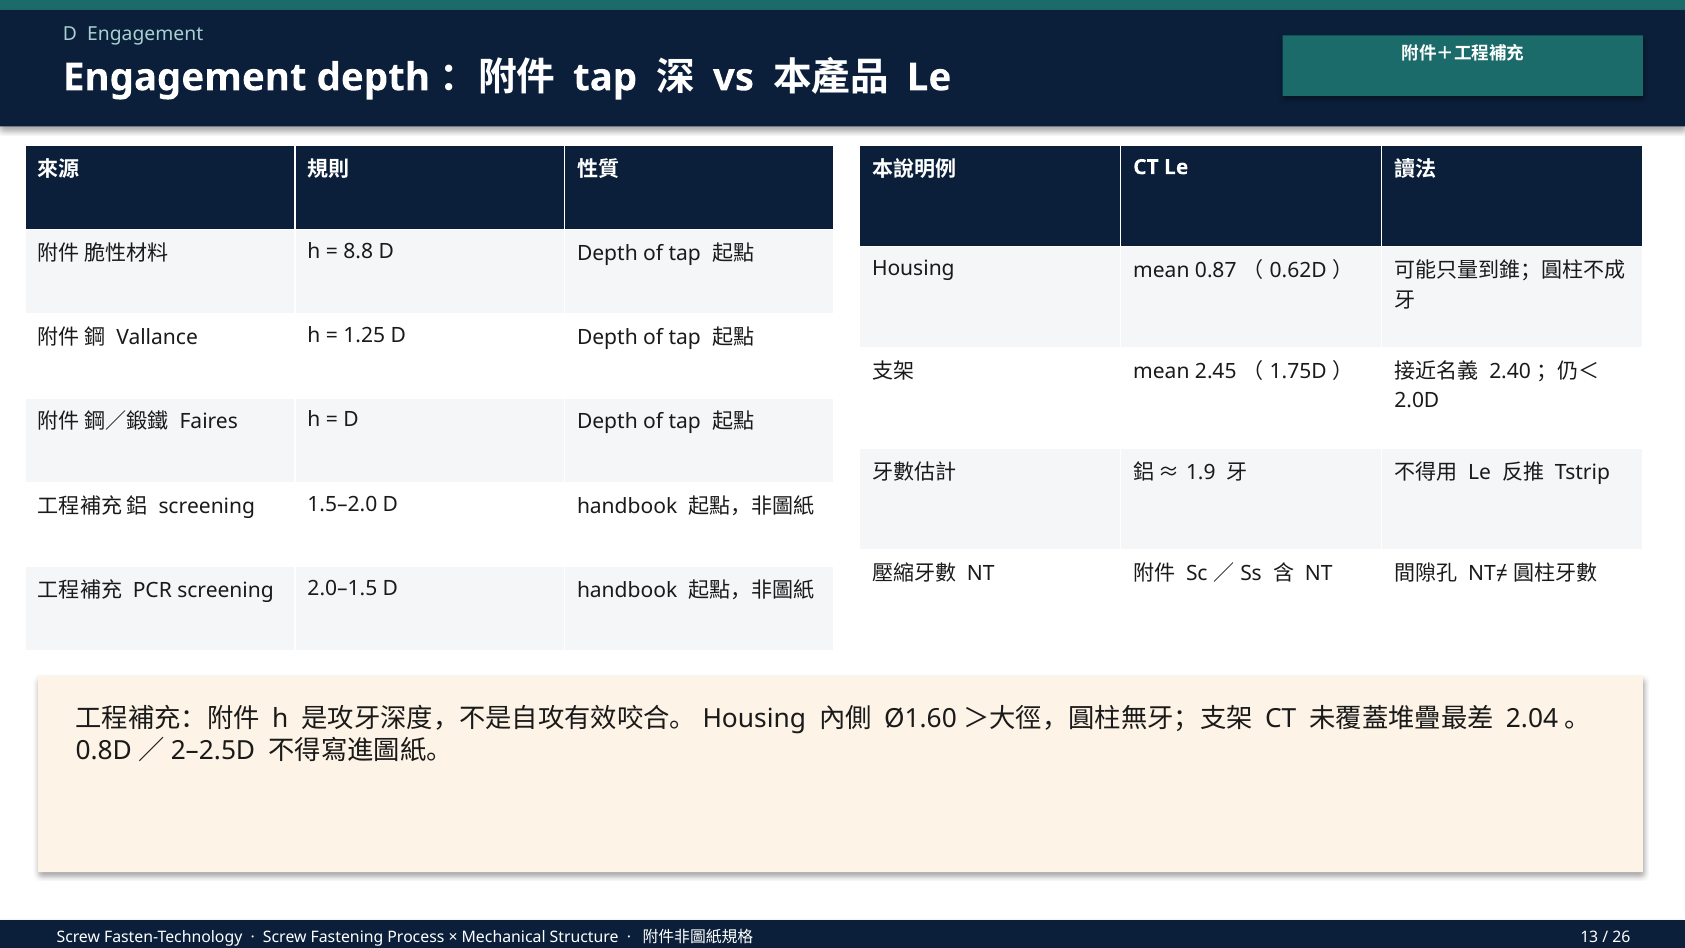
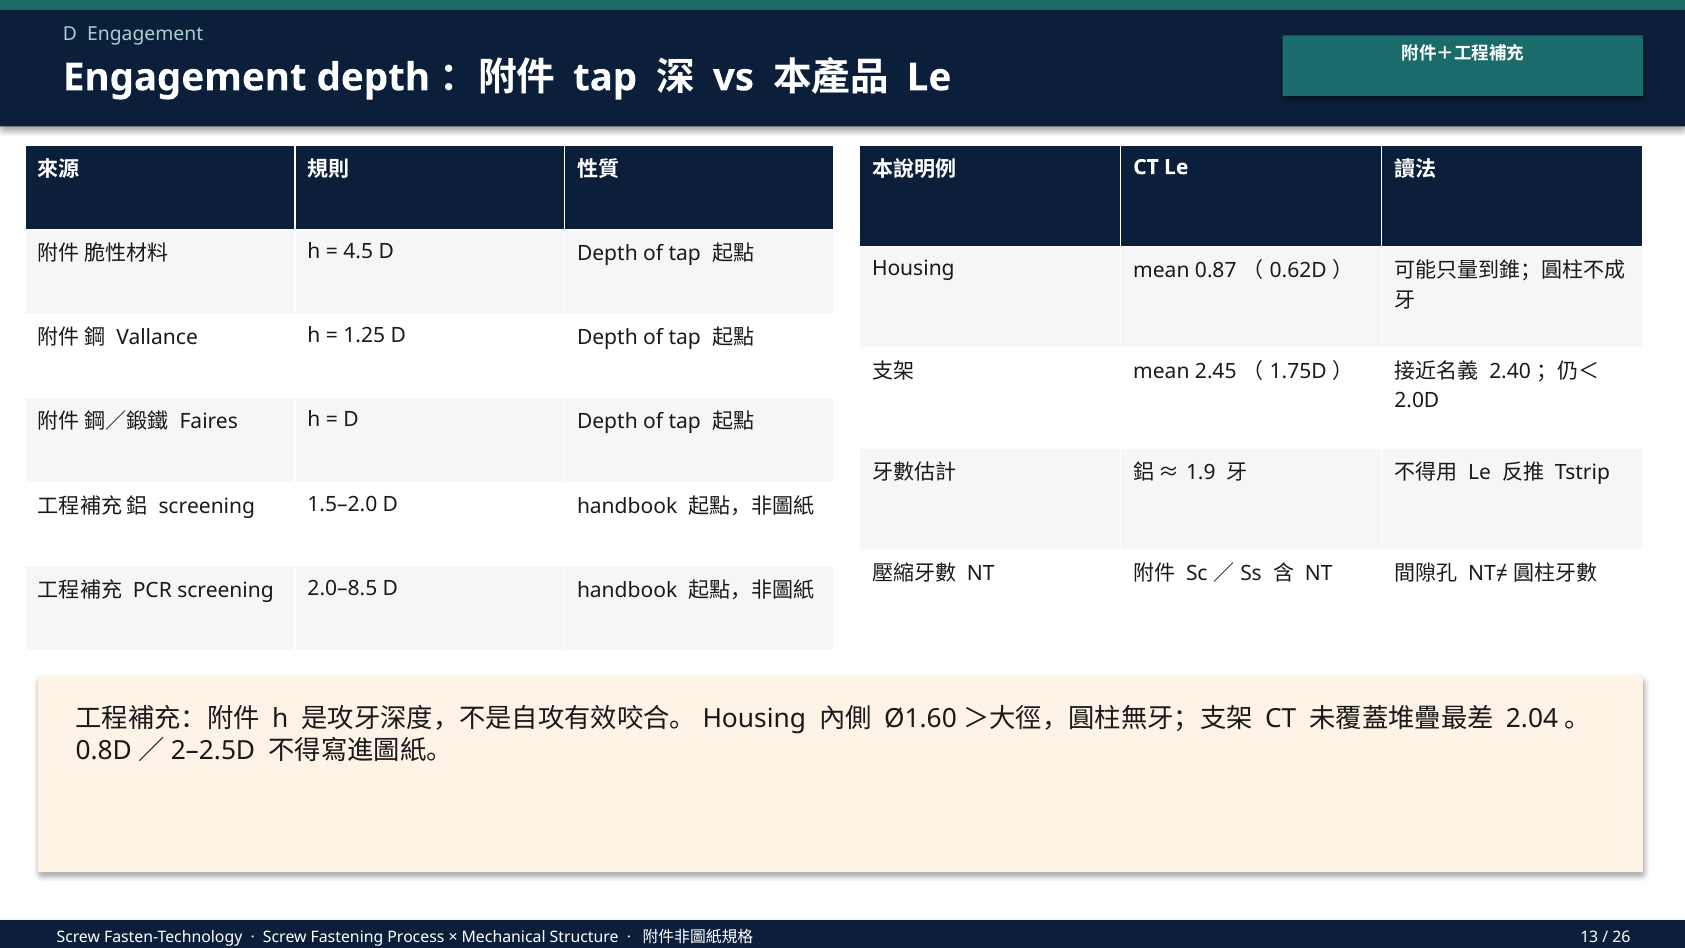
8.8: 8.8 -> 4.5
2.0–1.5: 2.0–1.5 -> 2.0–8.5
